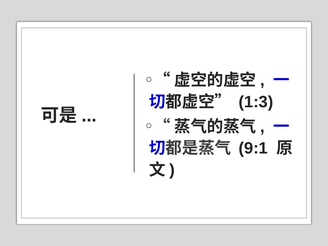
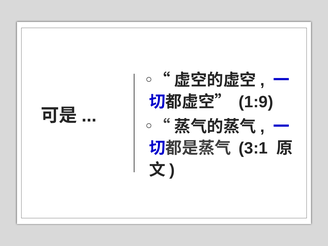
1:3: 1:3 -> 1:9
9:1: 9:1 -> 3:1
